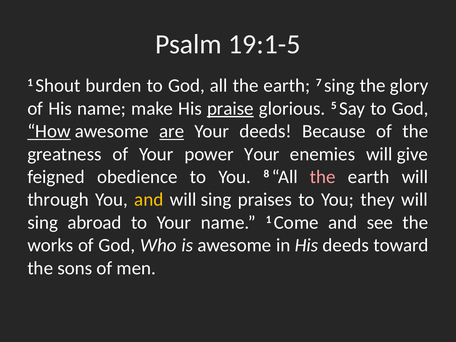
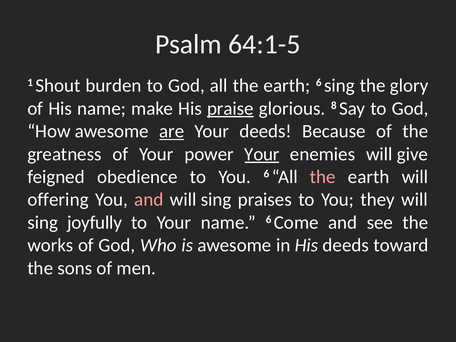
19:1-5: 19:1-5 -> 64:1-5
earth 7: 7 -> 6
5: 5 -> 8
How underline: present -> none
Your at (262, 154) underline: none -> present
You 8: 8 -> 6
through: through -> offering
and at (149, 200) colour: yellow -> pink
abroad: abroad -> joyfully
name 1: 1 -> 6
